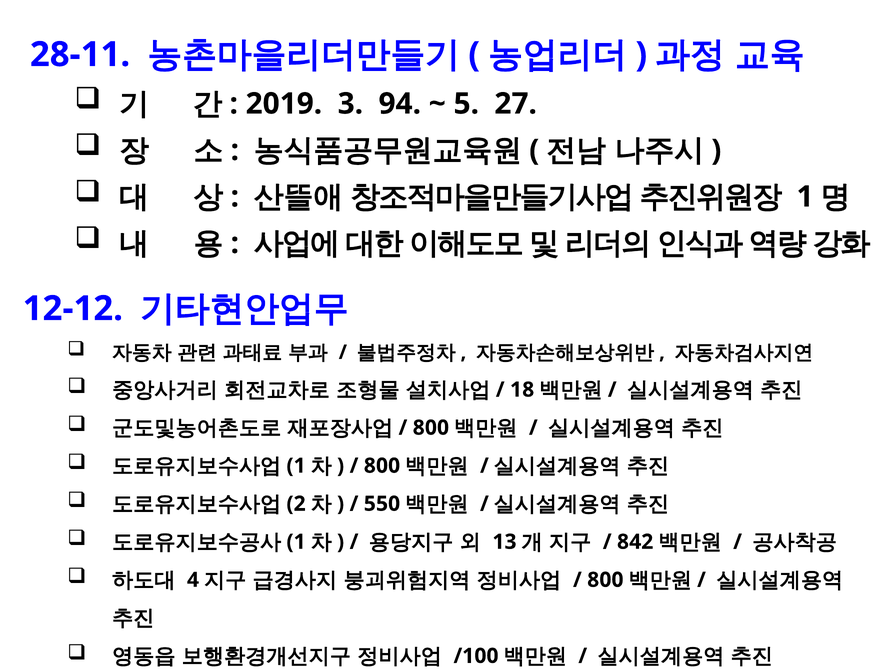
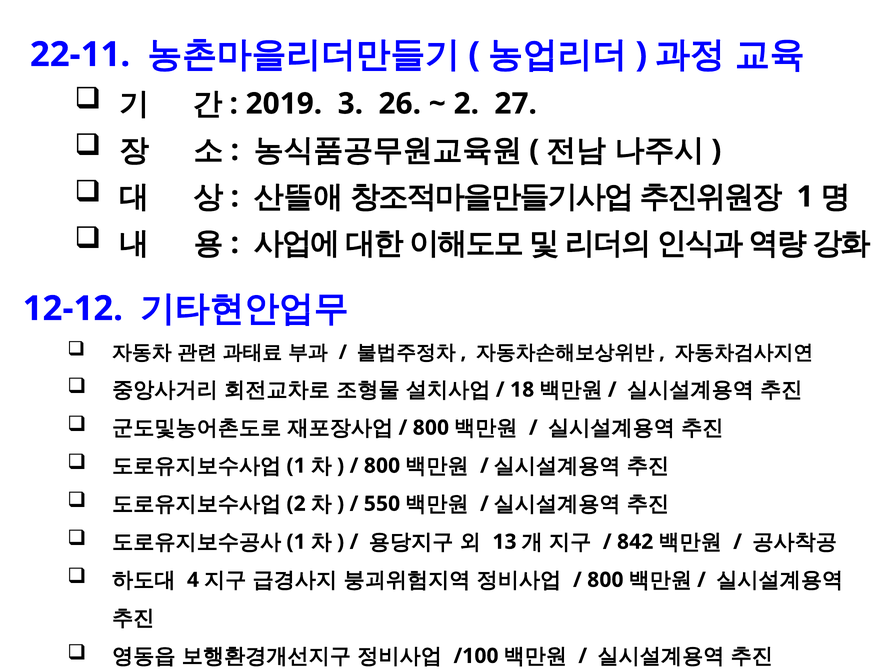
28-11: 28-11 -> 22-11
94: 94 -> 26
5 at (466, 104): 5 -> 2
